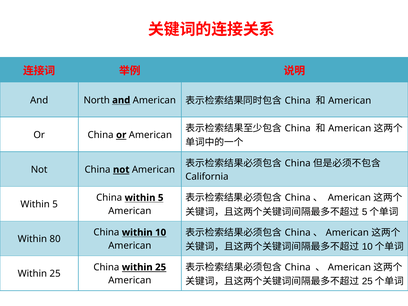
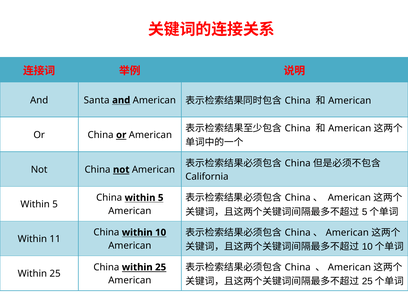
North: North -> Santa
80: 80 -> 11
